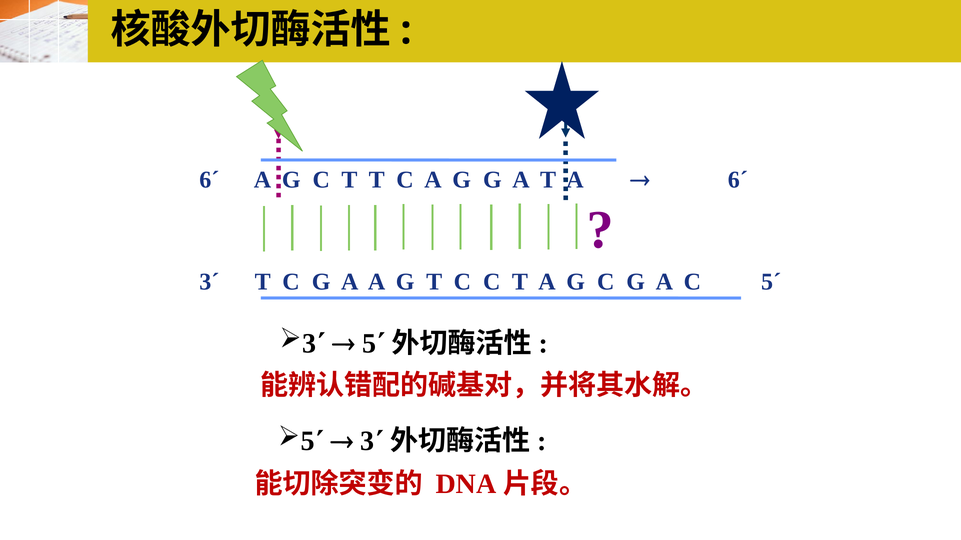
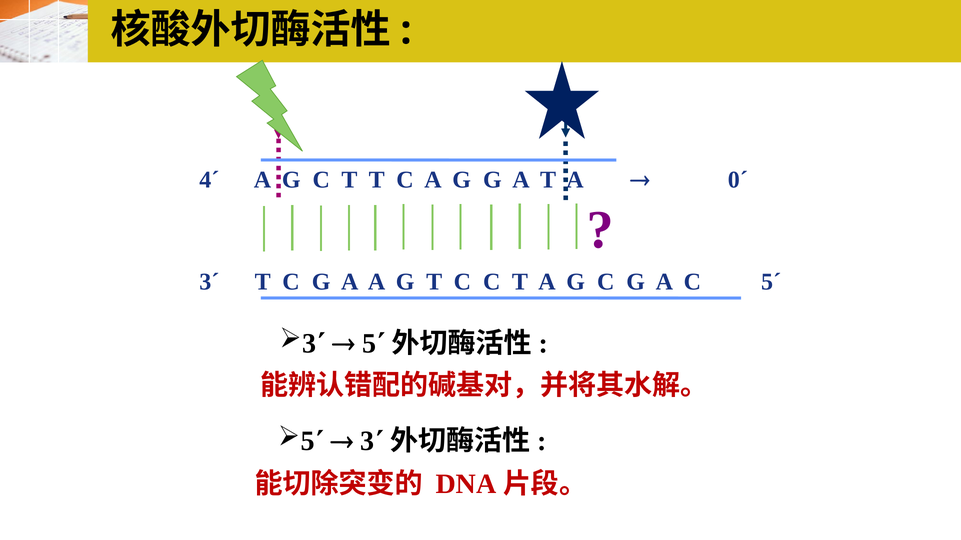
6´ at (209, 180): 6´ -> 4´
6´ at (738, 180): 6´ -> 0´
